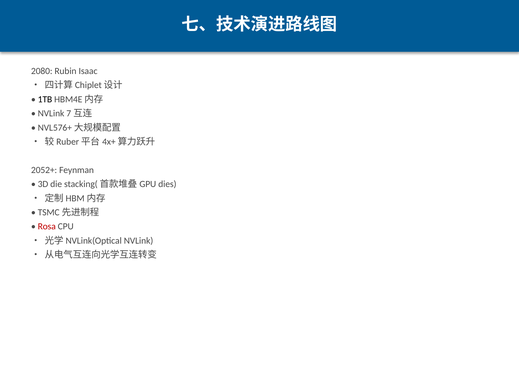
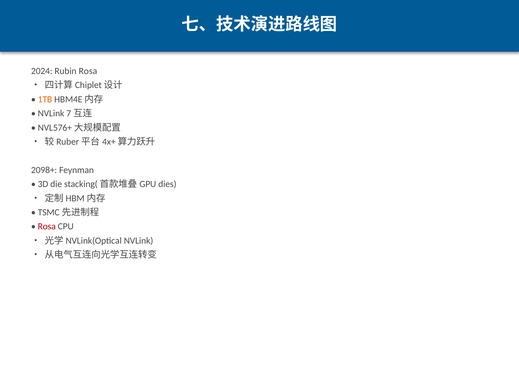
2080: 2080 -> 2024
Rubin Isaac: Isaac -> Rosa
1TB colour: black -> orange
2052+: 2052+ -> 2098+
